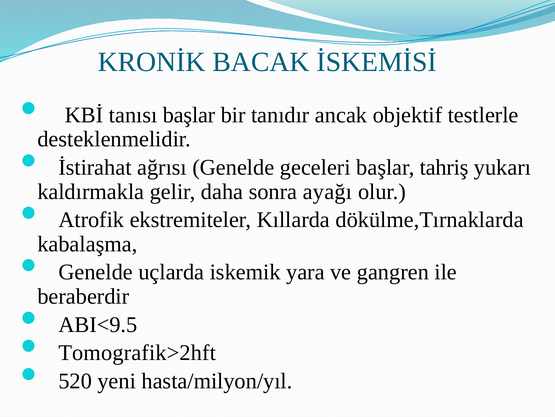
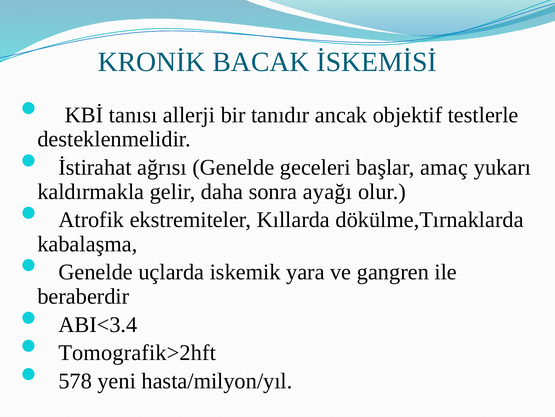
tanısı başlar: başlar -> allerji
tahriş: tahriş -> amaç
ABI<9.5: ABI<9.5 -> ABI<3.4
520: 520 -> 578
